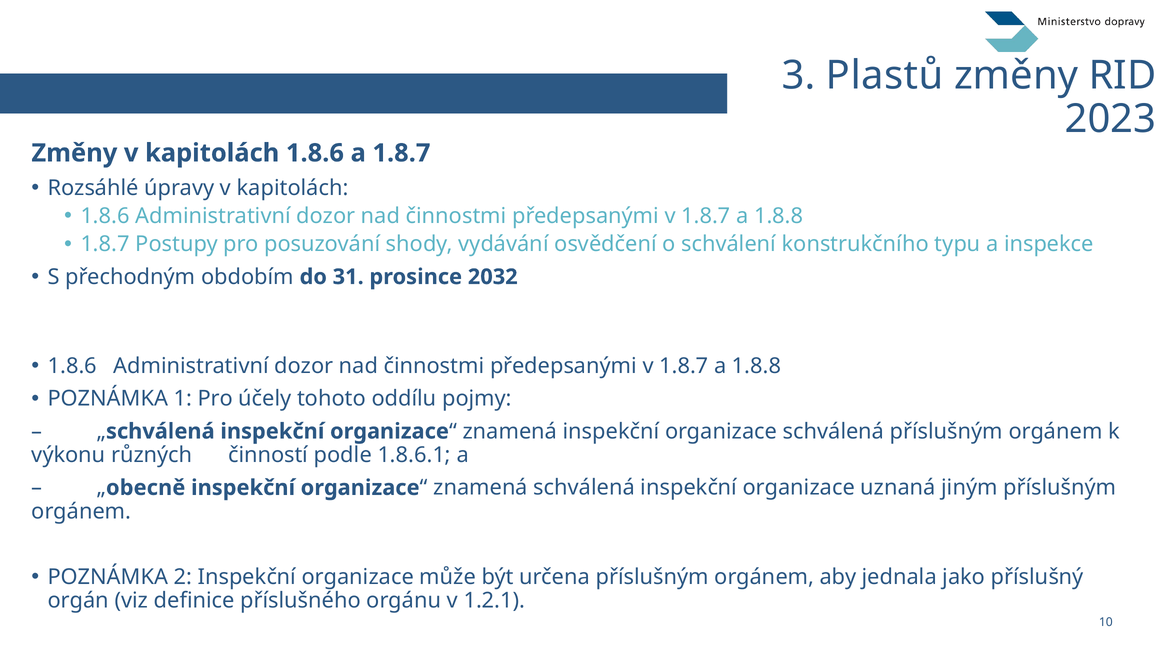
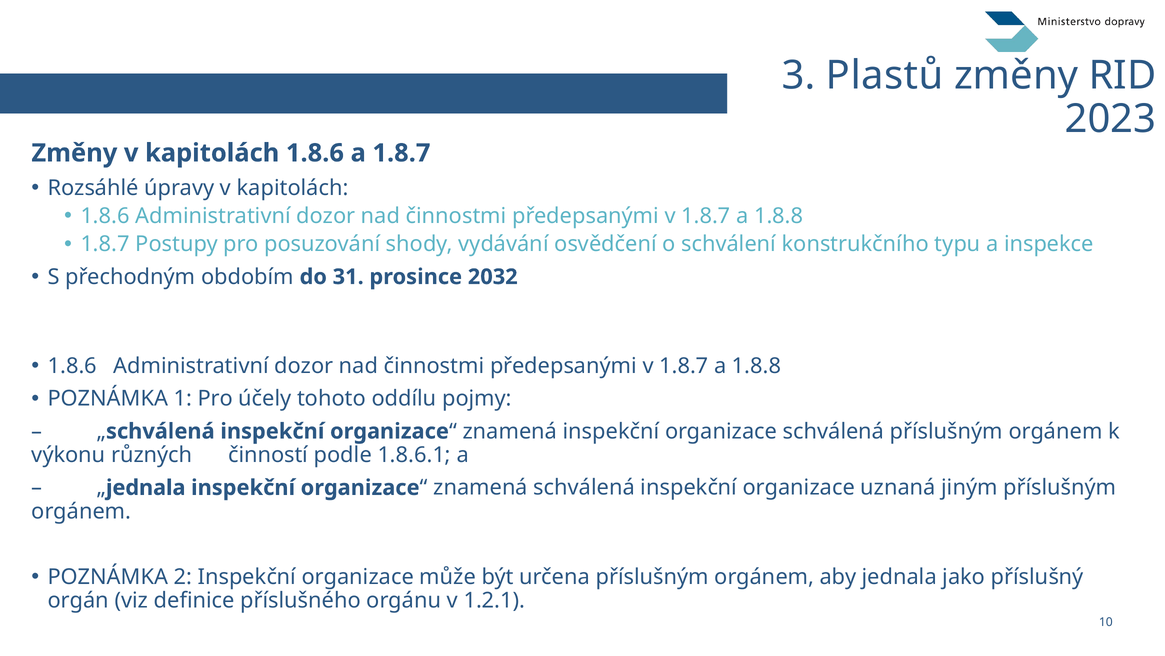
obecně at (146, 487): obecně -> jednala
